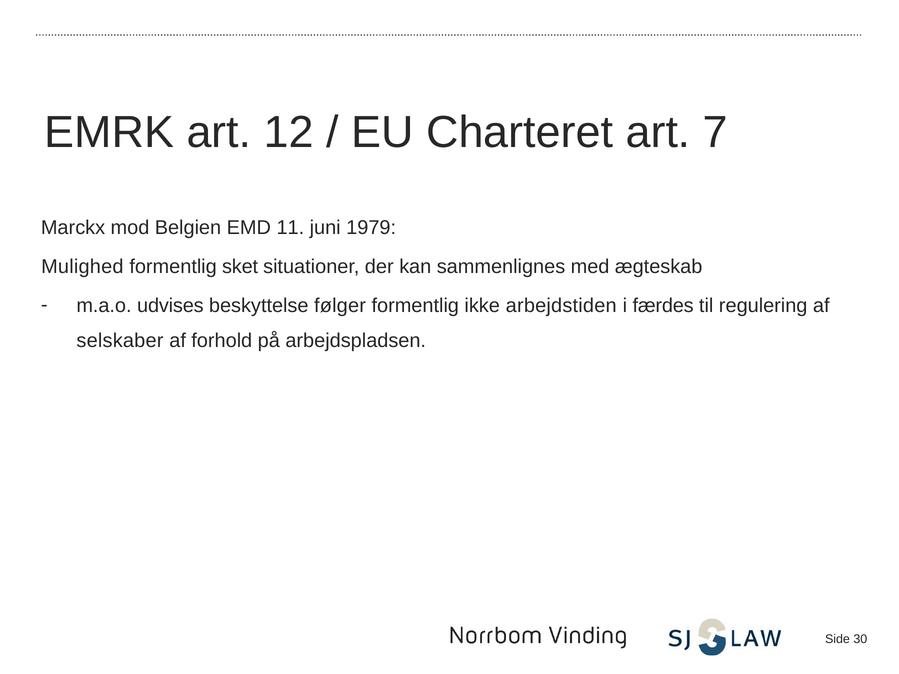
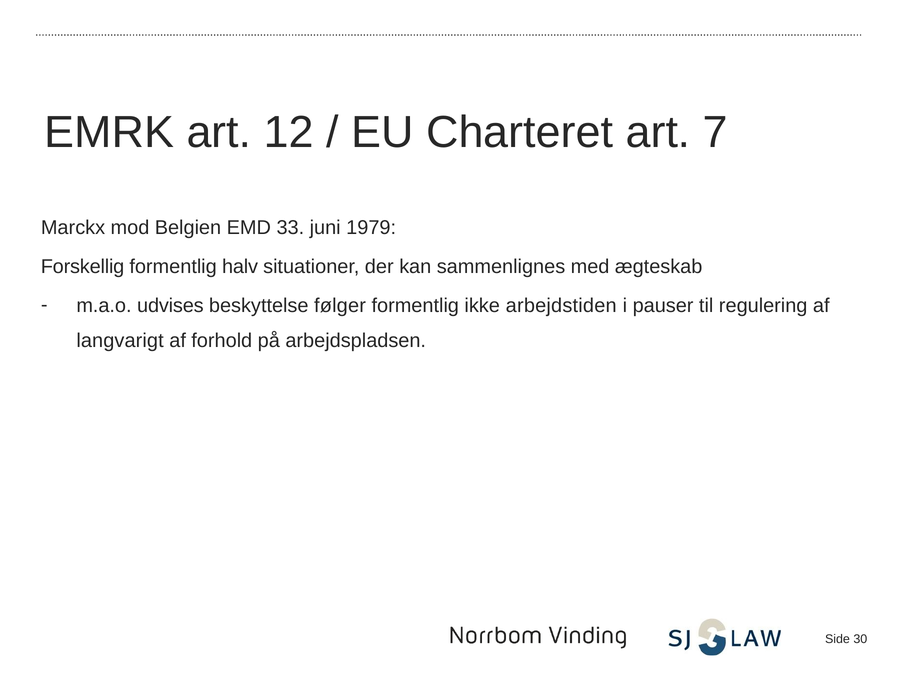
11: 11 -> 33
Mulighed: Mulighed -> Forskellig
sket: sket -> halv
færdes: færdes -> pauser
selskaber: selskaber -> langvarigt
